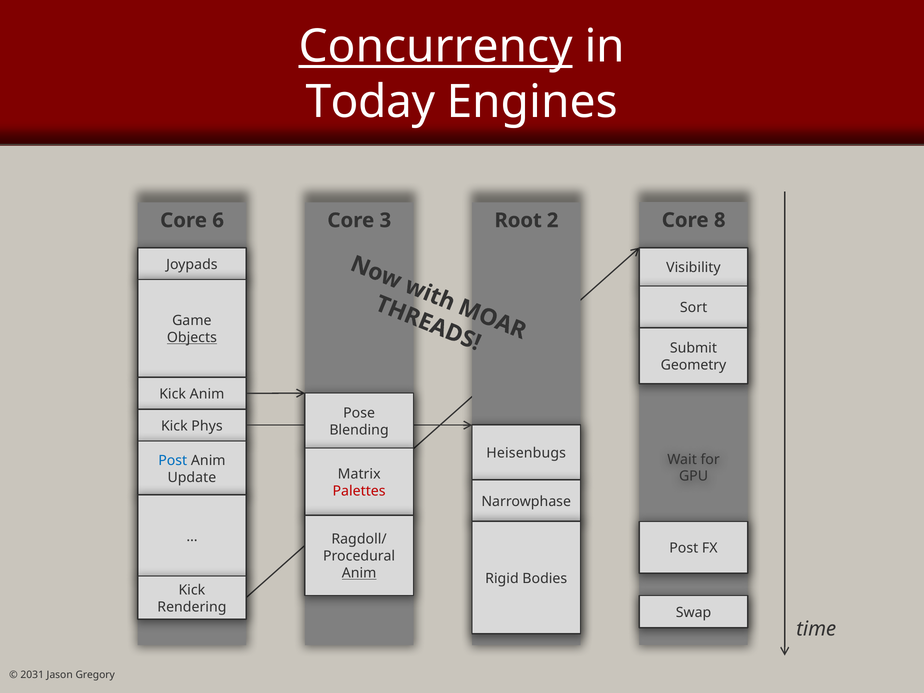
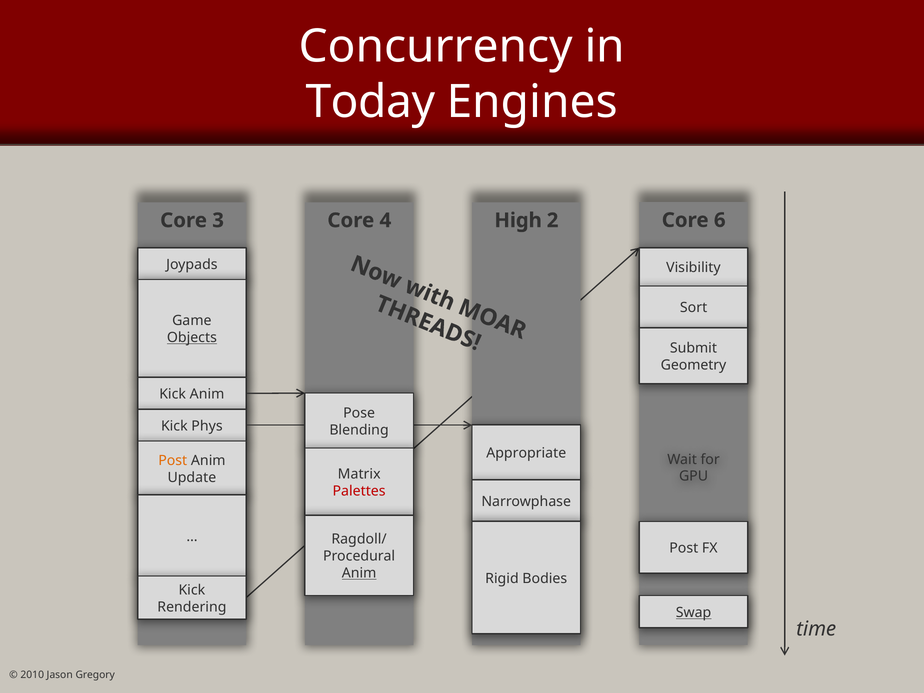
Concurrency underline: present -> none
8: 8 -> 6
6: 6 -> 3
3: 3 -> 4
Root: Root -> High
Heisenbugs: Heisenbugs -> Appropriate
Post at (173, 460) colour: blue -> orange
Swap underline: none -> present
2031: 2031 -> 2010
